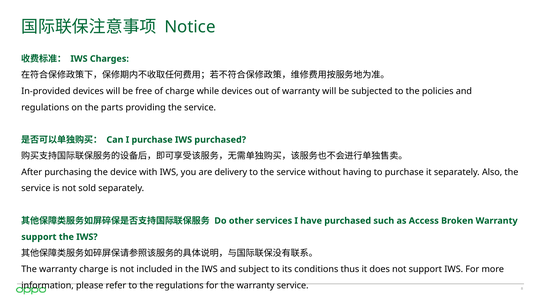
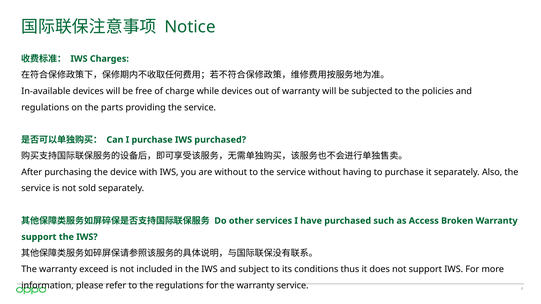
In-provided: In-provided -> In-available
are delivery: delivery -> without
warranty charge: charge -> exceed
